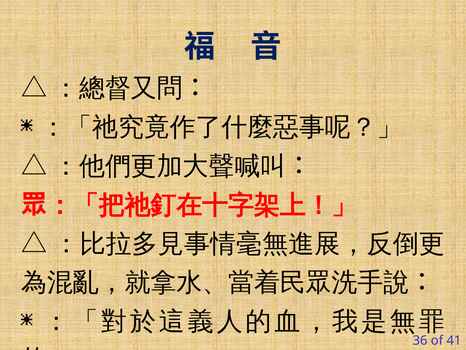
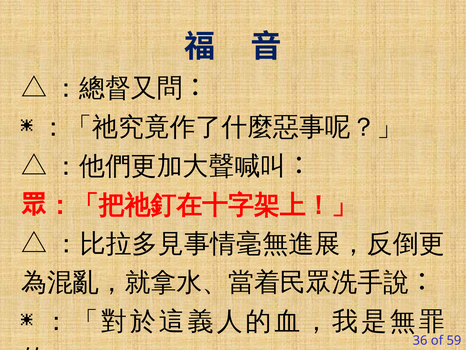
41: 41 -> 59
